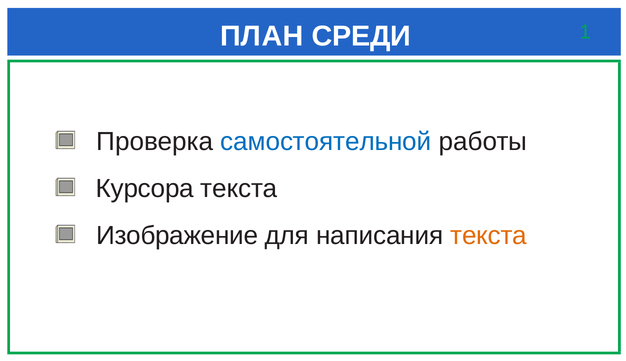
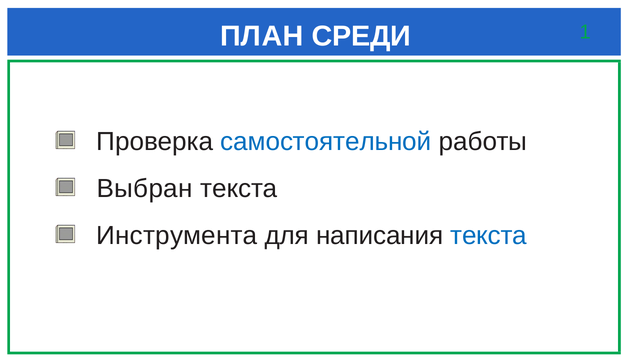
Курсора: Курсора -> Выбран
Изображение: Изображение -> Инструмента
текста at (489, 236) colour: orange -> blue
